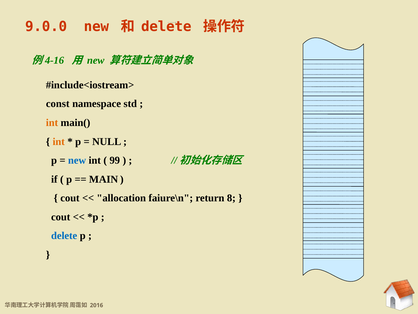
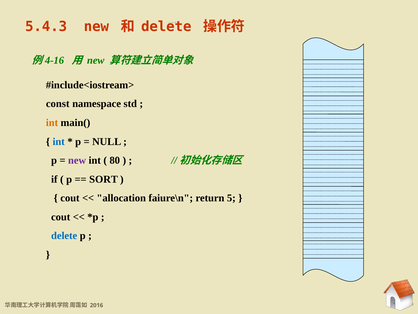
9.0.0: 9.0.0 -> 5.4.3
int at (59, 141) colour: orange -> blue
new at (77, 160) colour: blue -> purple
99: 99 -> 80
MAIN: MAIN -> SORT
8: 8 -> 5
